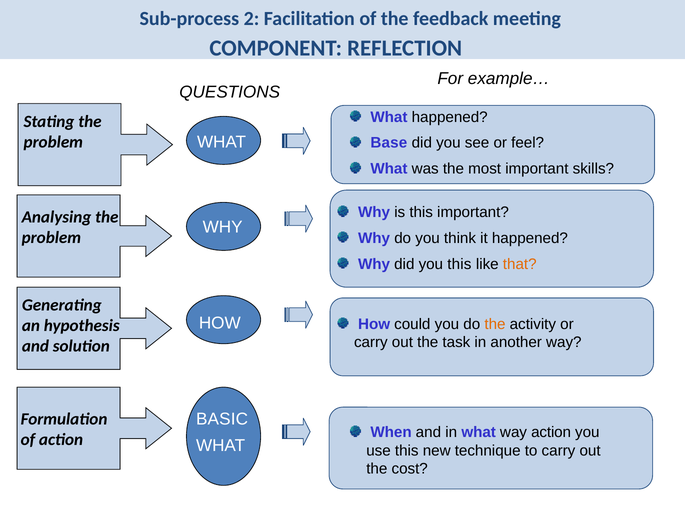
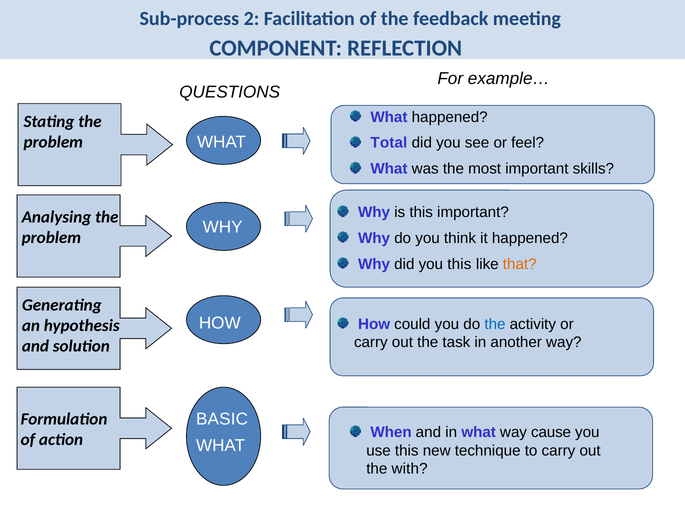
Base: Base -> Total
the at (495, 324) colour: orange -> blue
way action: action -> cause
cost: cost -> with
